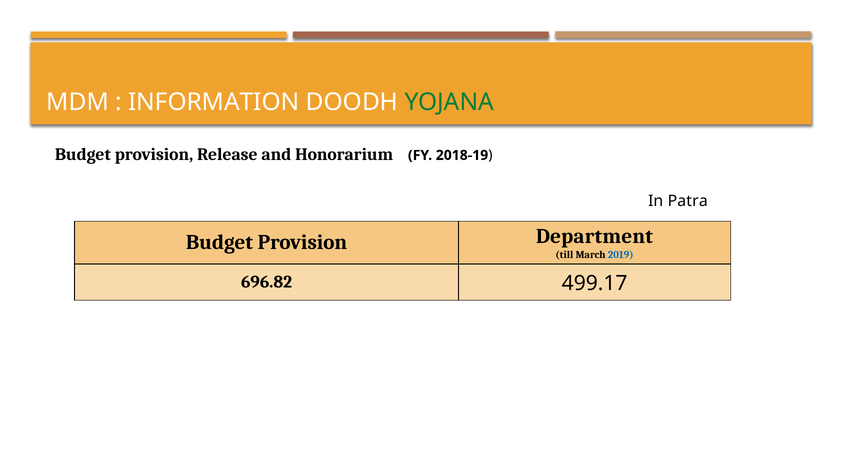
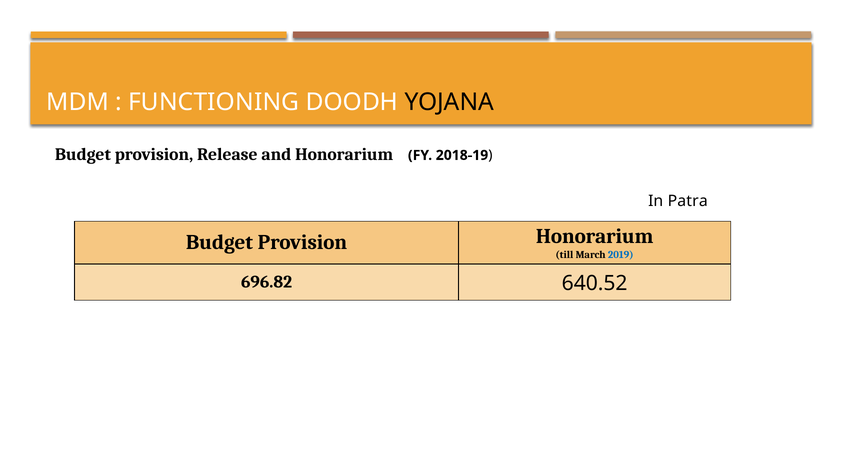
INFORMATION: INFORMATION -> FUNCTIONING
YOJANA colour: green -> black
Provision Department: Department -> Honorarium
499.17: 499.17 -> 640.52
